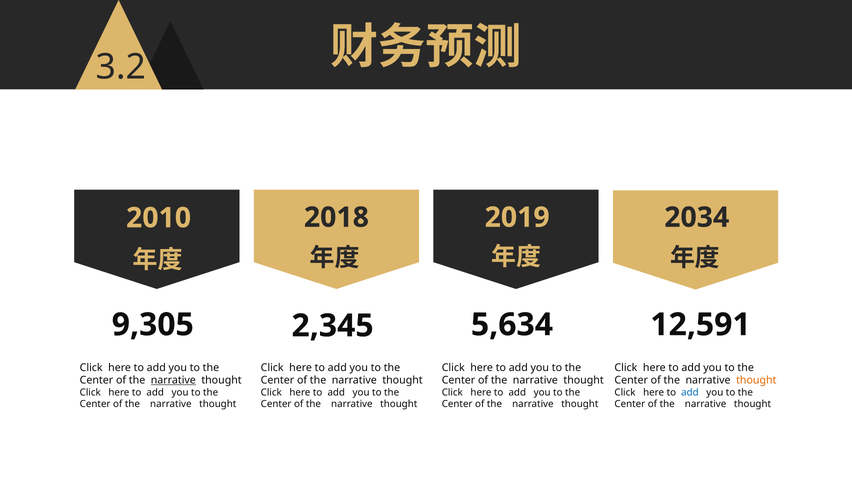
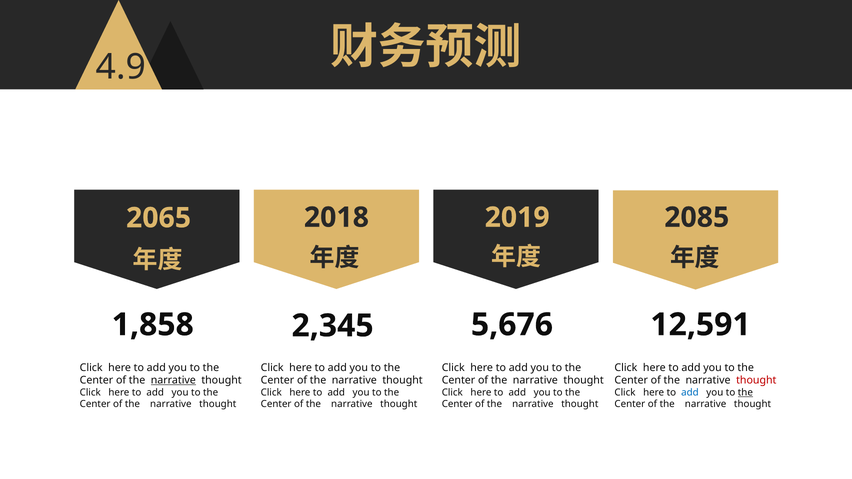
3.2: 3.2 -> 4.9
2010: 2010 -> 2065
2034: 2034 -> 2085
9,305: 9,305 -> 1,858
5,634: 5,634 -> 5,676
thought at (756, 381) colour: orange -> red
the at (745, 393) underline: none -> present
